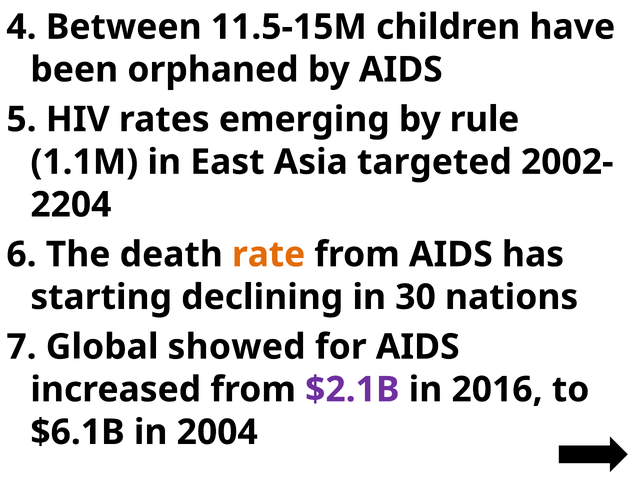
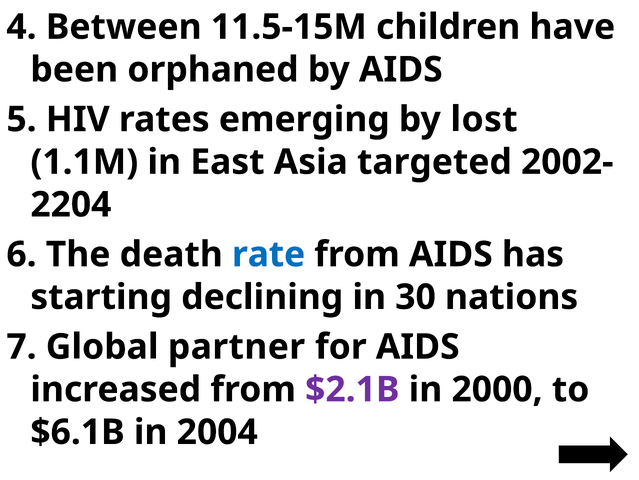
rule: rule -> lost
rate colour: orange -> blue
showed: showed -> partner
2016: 2016 -> 2000
